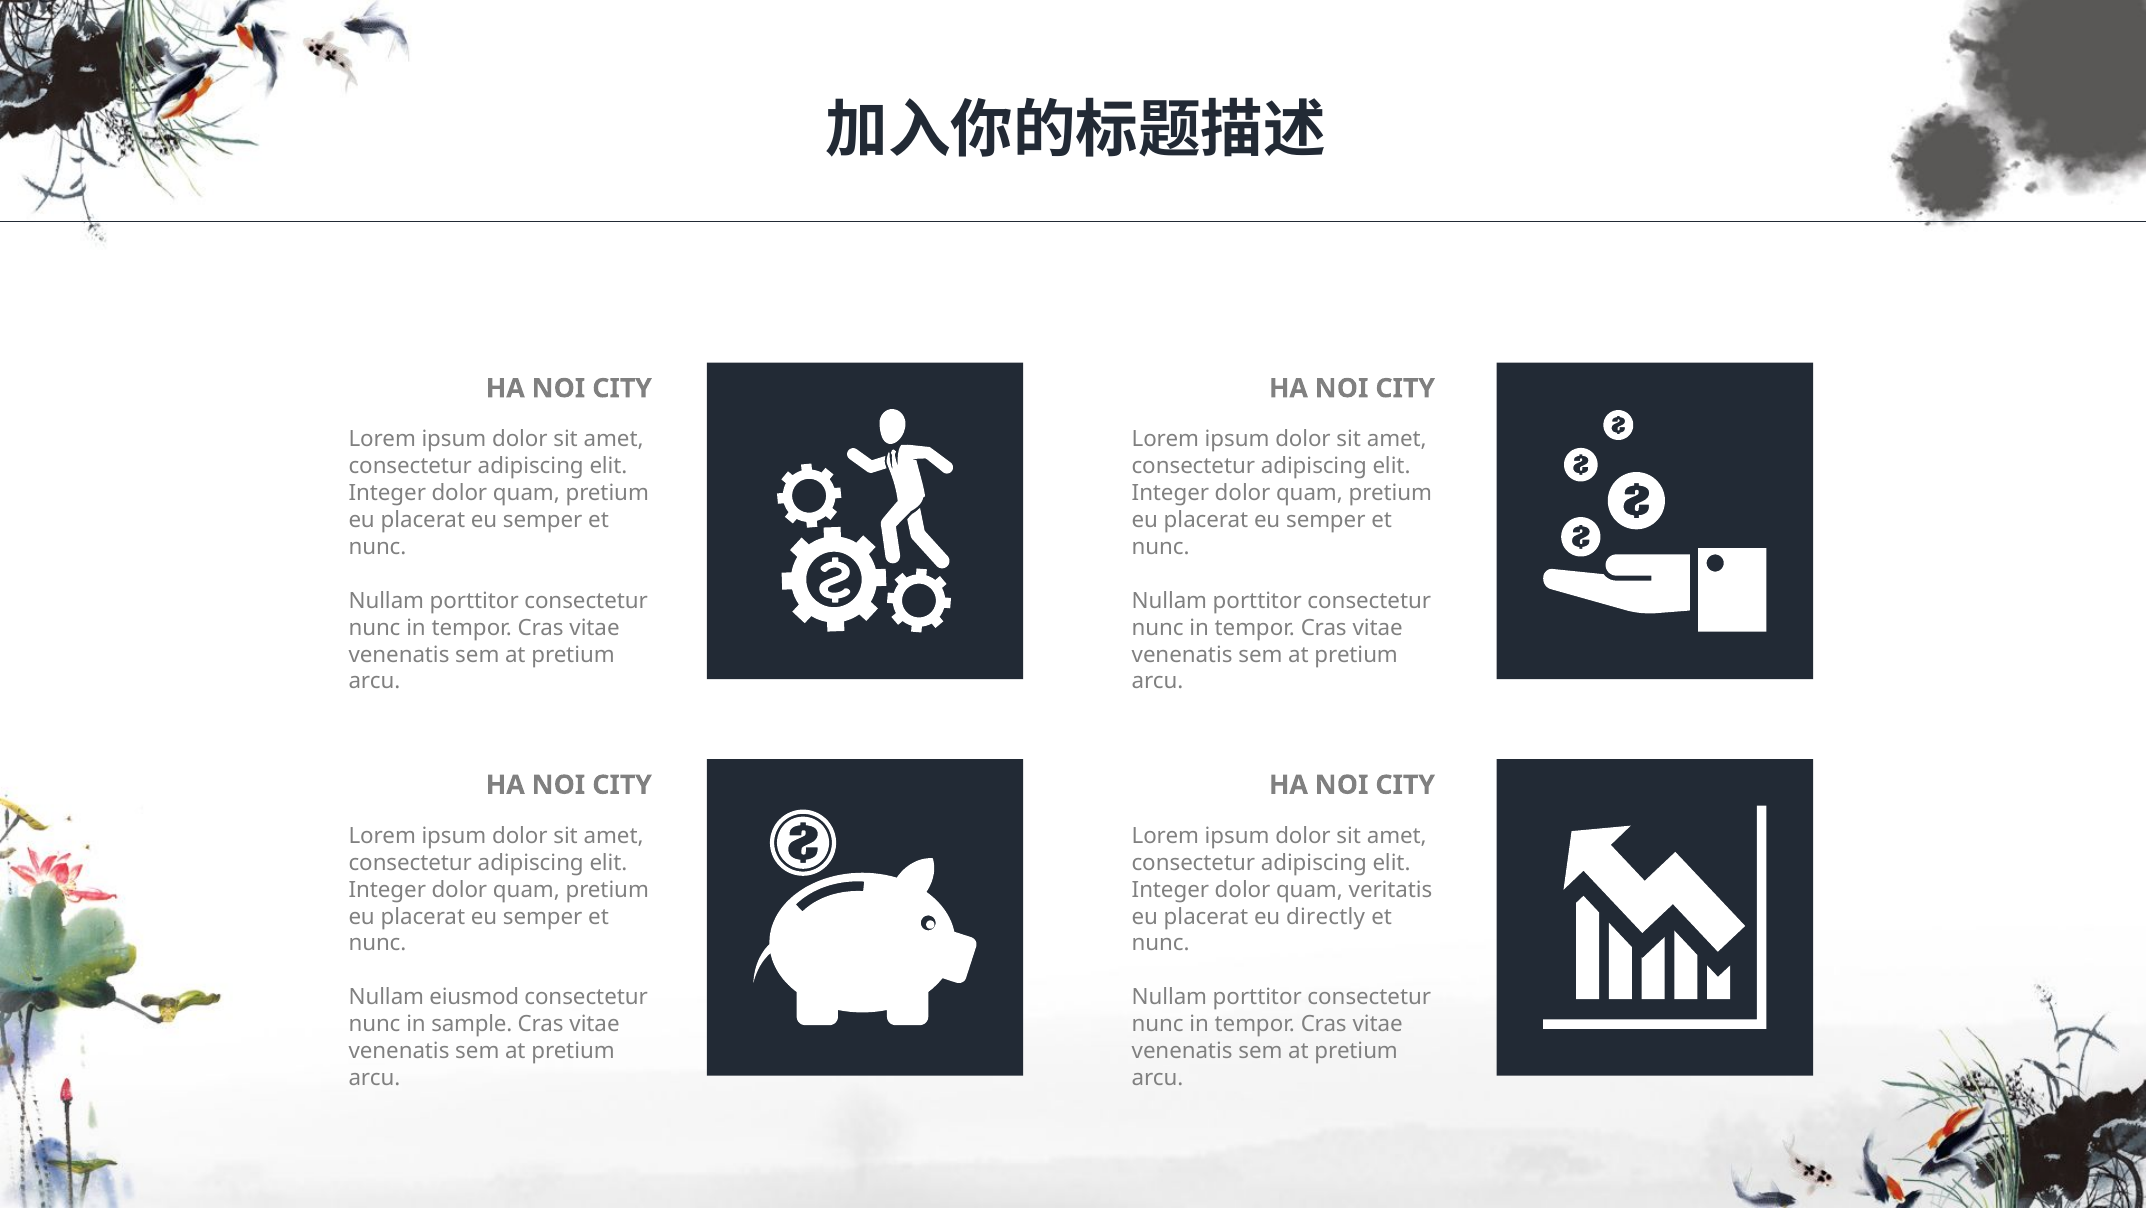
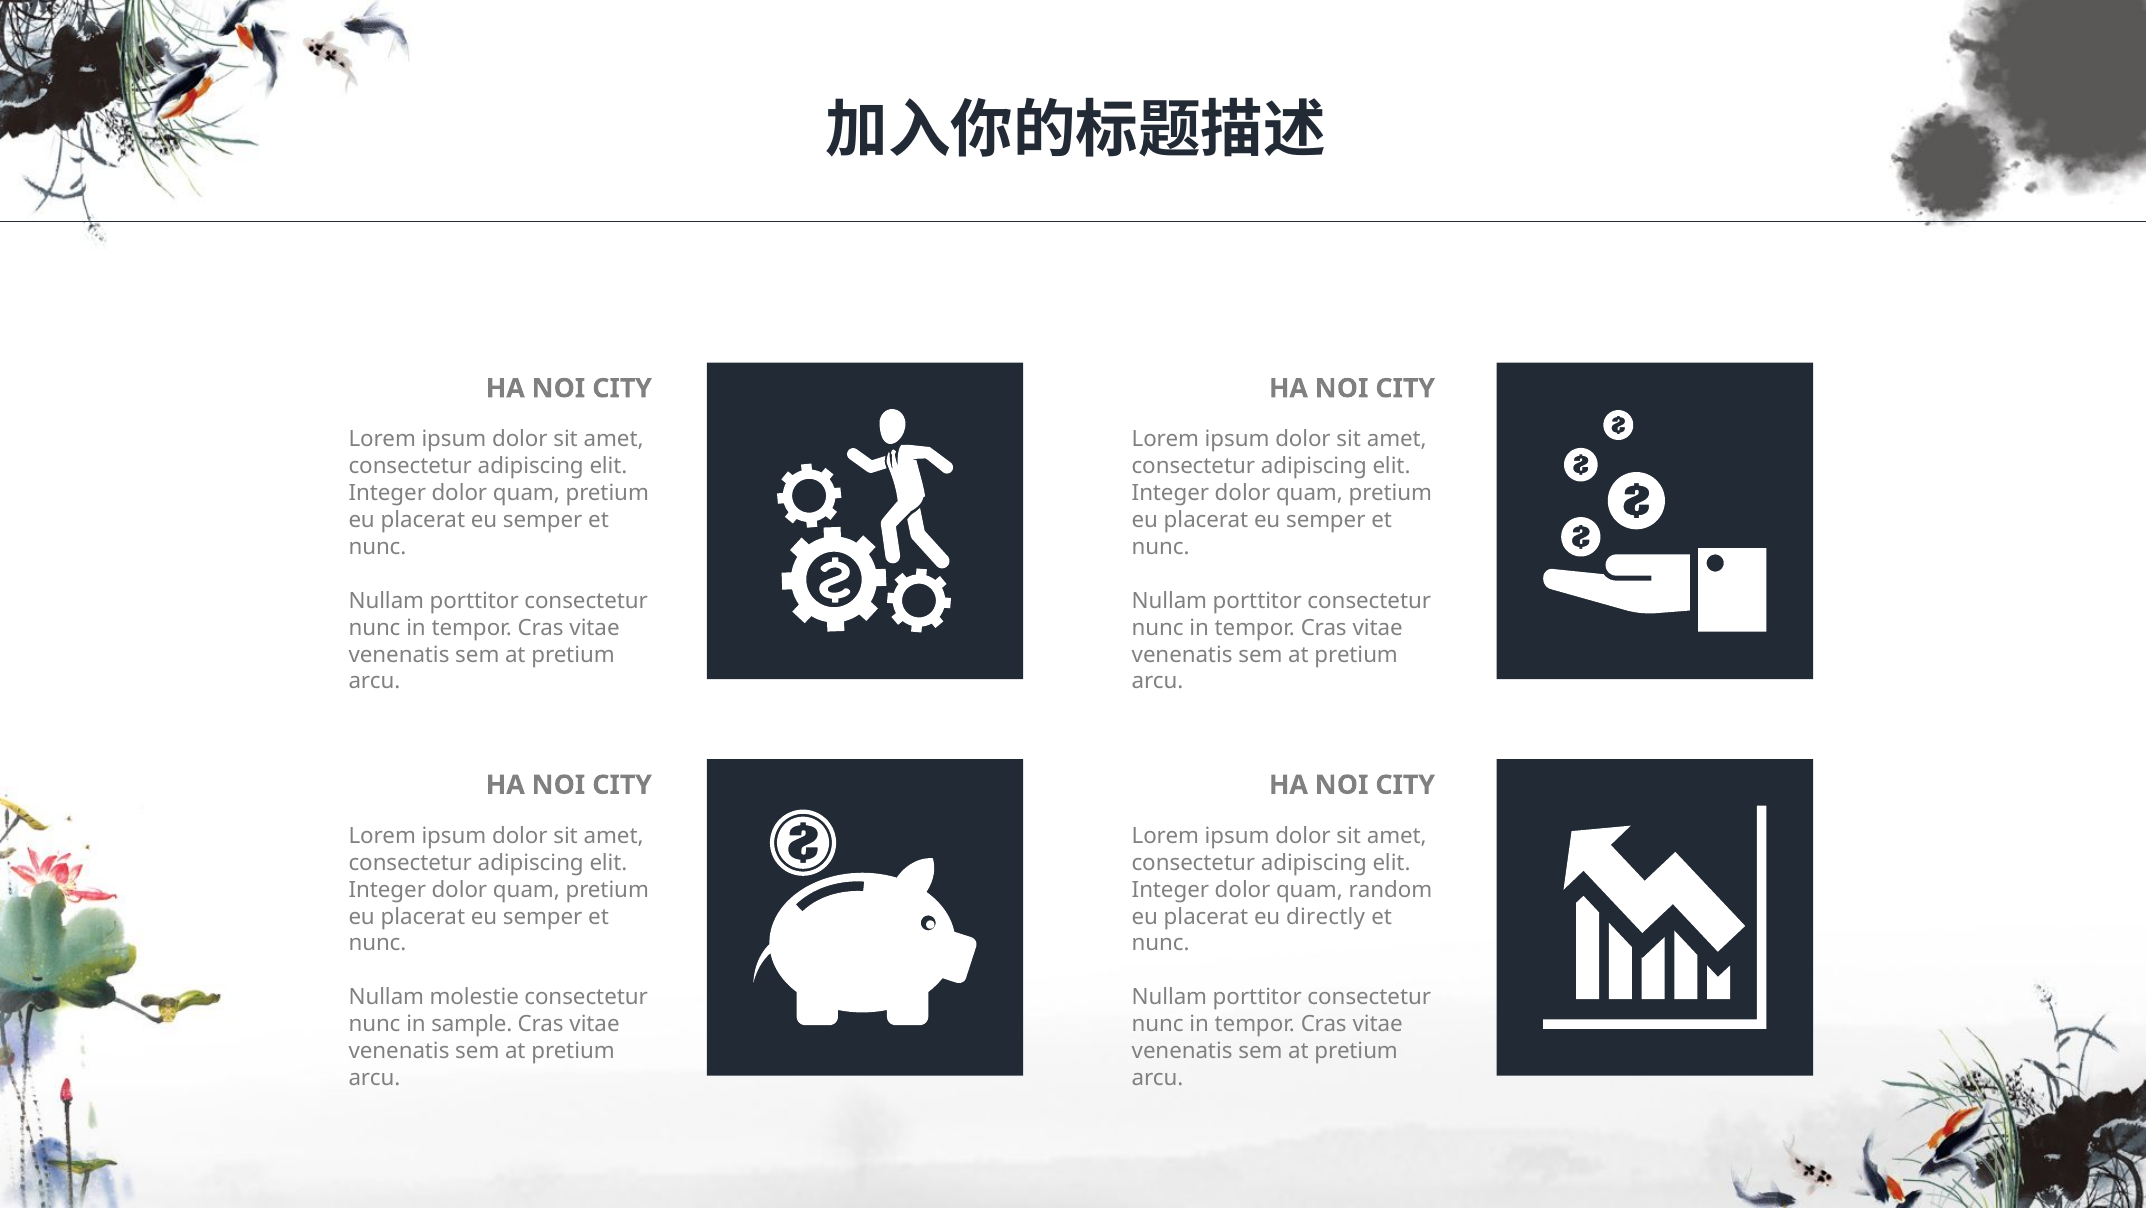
veritatis: veritatis -> random
eiusmod: eiusmod -> molestie
